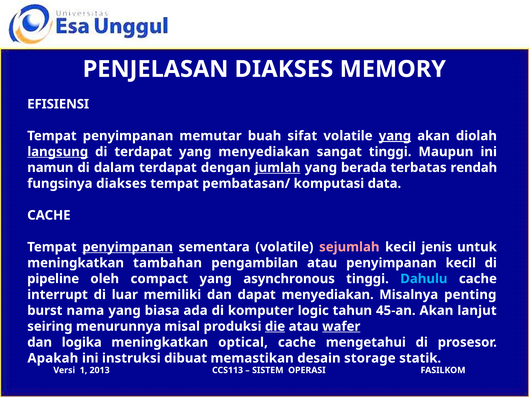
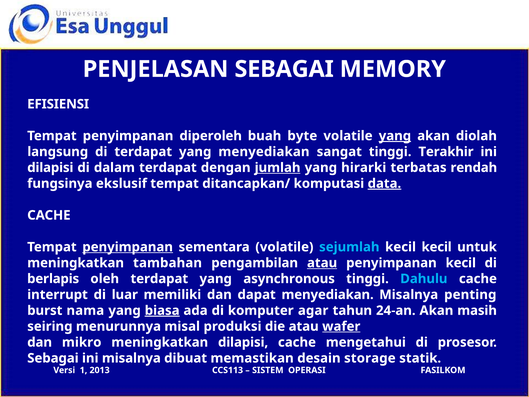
PENJELASAN DIAKSES: DIAKSES -> SEBAGAI
memutar: memutar -> diperoleh
sifat: sifat -> byte
langsung underline: present -> none
Maupun: Maupun -> Terakhir
namun at (50, 167): namun -> dilapisi
berada: berada -> hirarki
fungsinya diakses: diakses -> ekslusif
pembatasan/: pembatasan/ -> ditancapkan/
data underline: none -> present
sejumlah colour: pink -> light blue
kecil jenis: jenis -> kecil
atau at (322, 263) underline: none -> present
pipeline: pipeline -> berlapis
oleh compact: compact -> terdapat
biasa underline: none -> present
logic: logic -> agar
45-an: 45-an -> 24-an
lanjut: lanjut -> masih
die underline: present -> none
logika: logika -> mikro
meningkatkan optical: optical -> dilapisi
Apakah at (53, 358): Apakah -> Sebagai
ini instruksi: instruksi -> misalnya
